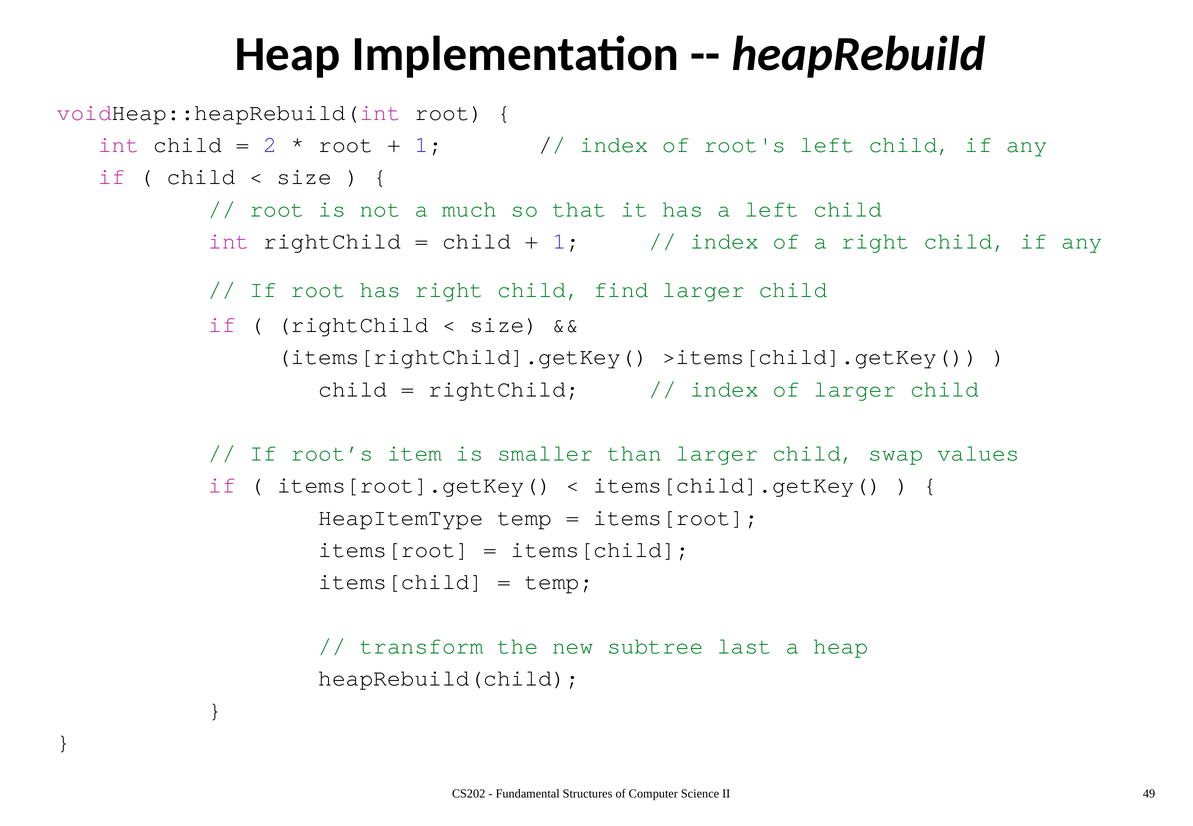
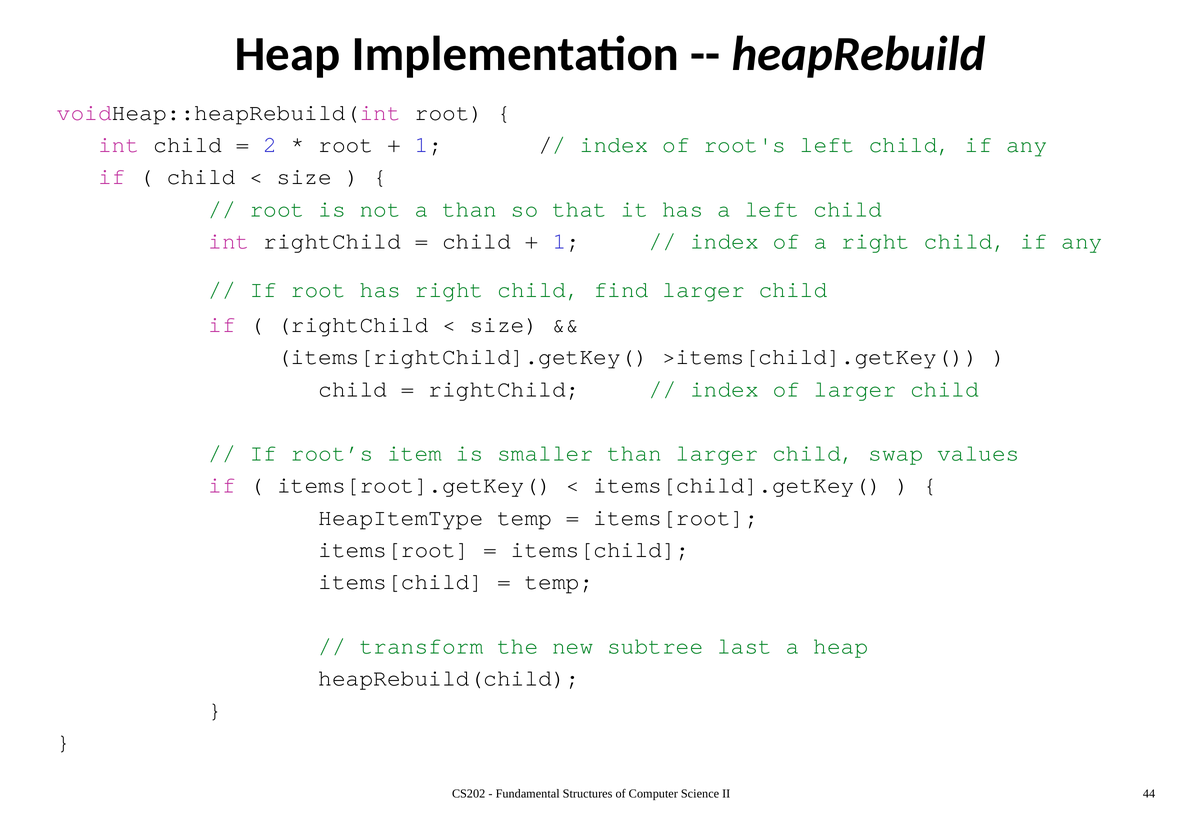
a much: much -> than
49: 49 -> 44
